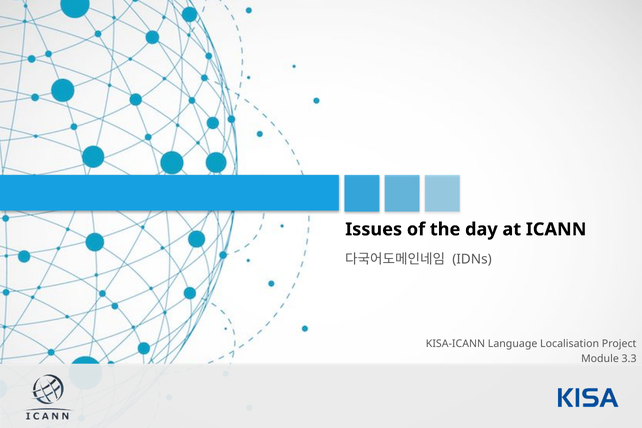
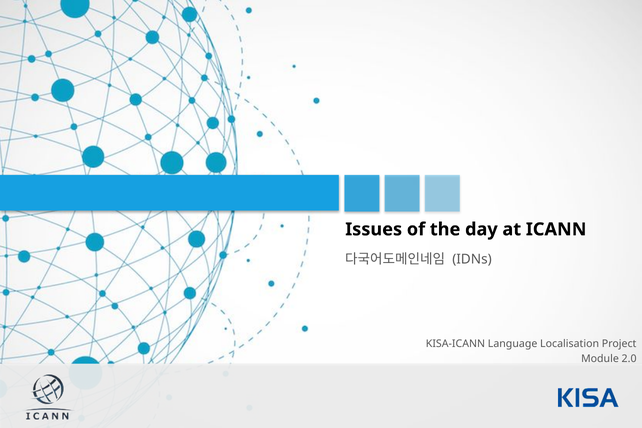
3.3: 3.3 -> 2.0
